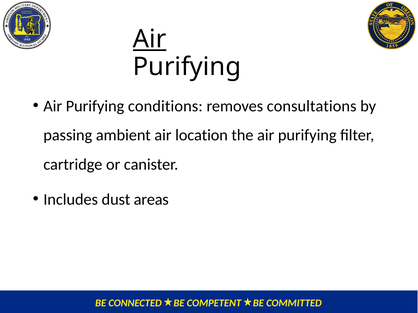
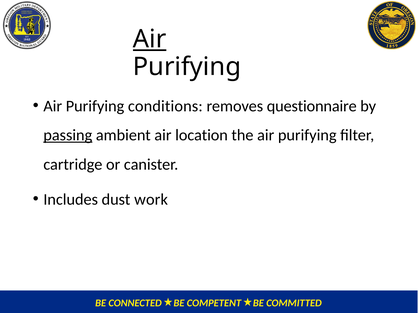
consultations: consultations -> questionnaire
passing underline: none -> present
areas: areas -> work
